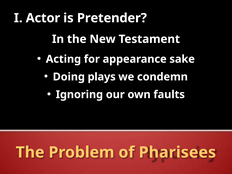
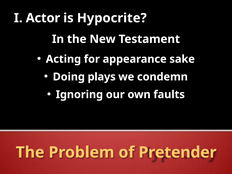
Pretender: Pretender -> Hypocrite
Pharisees: Pharisees -> Pretender
